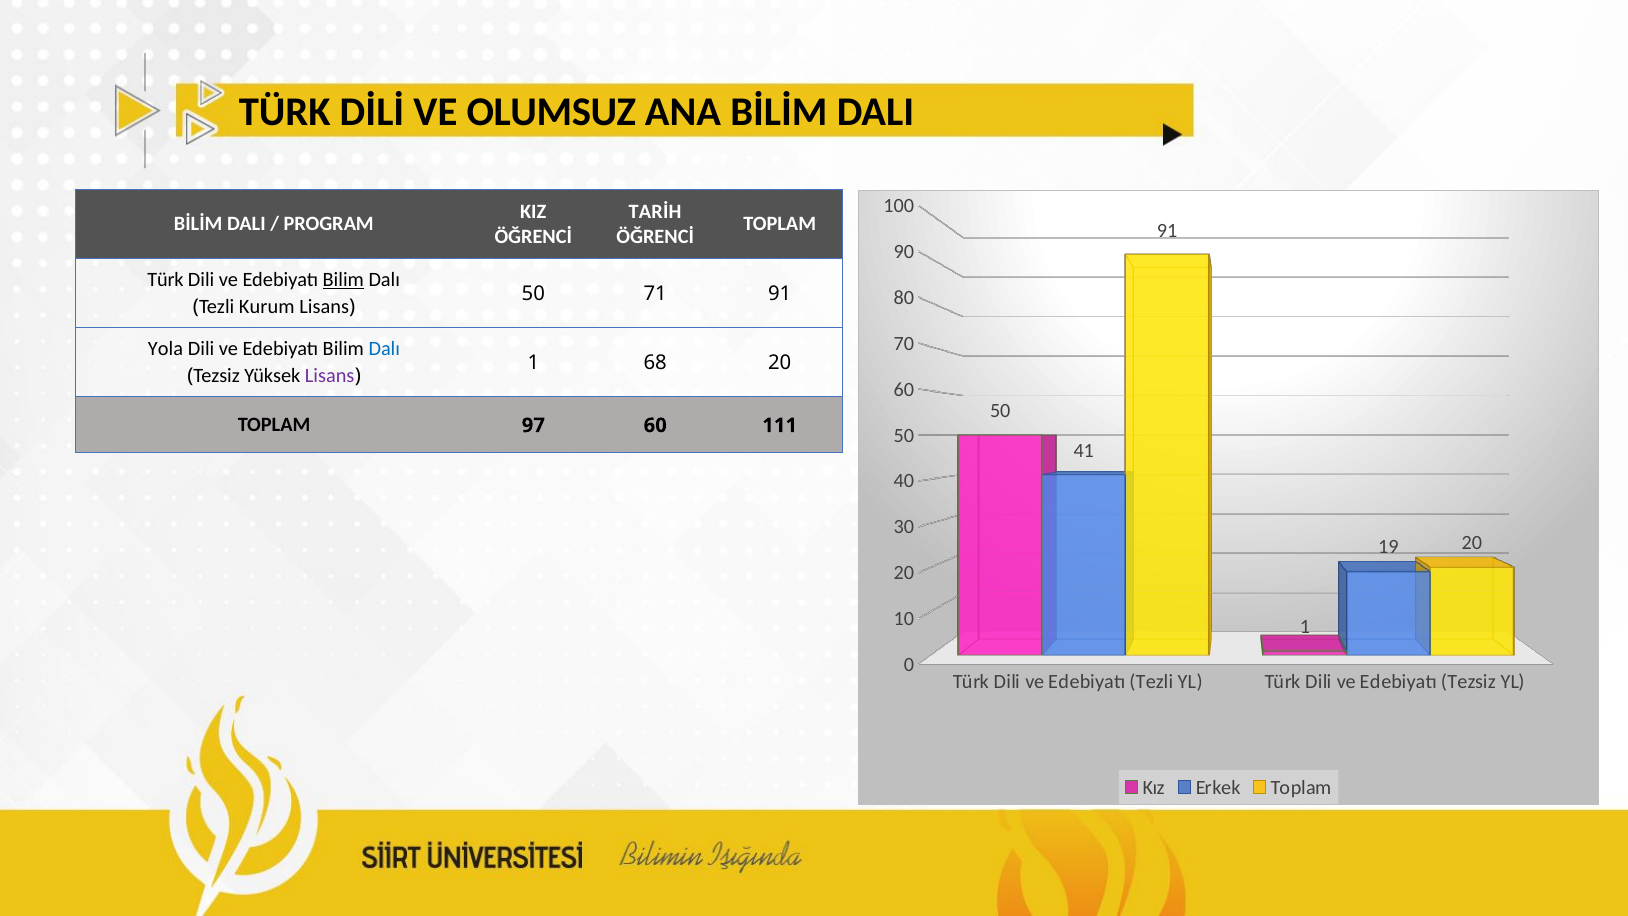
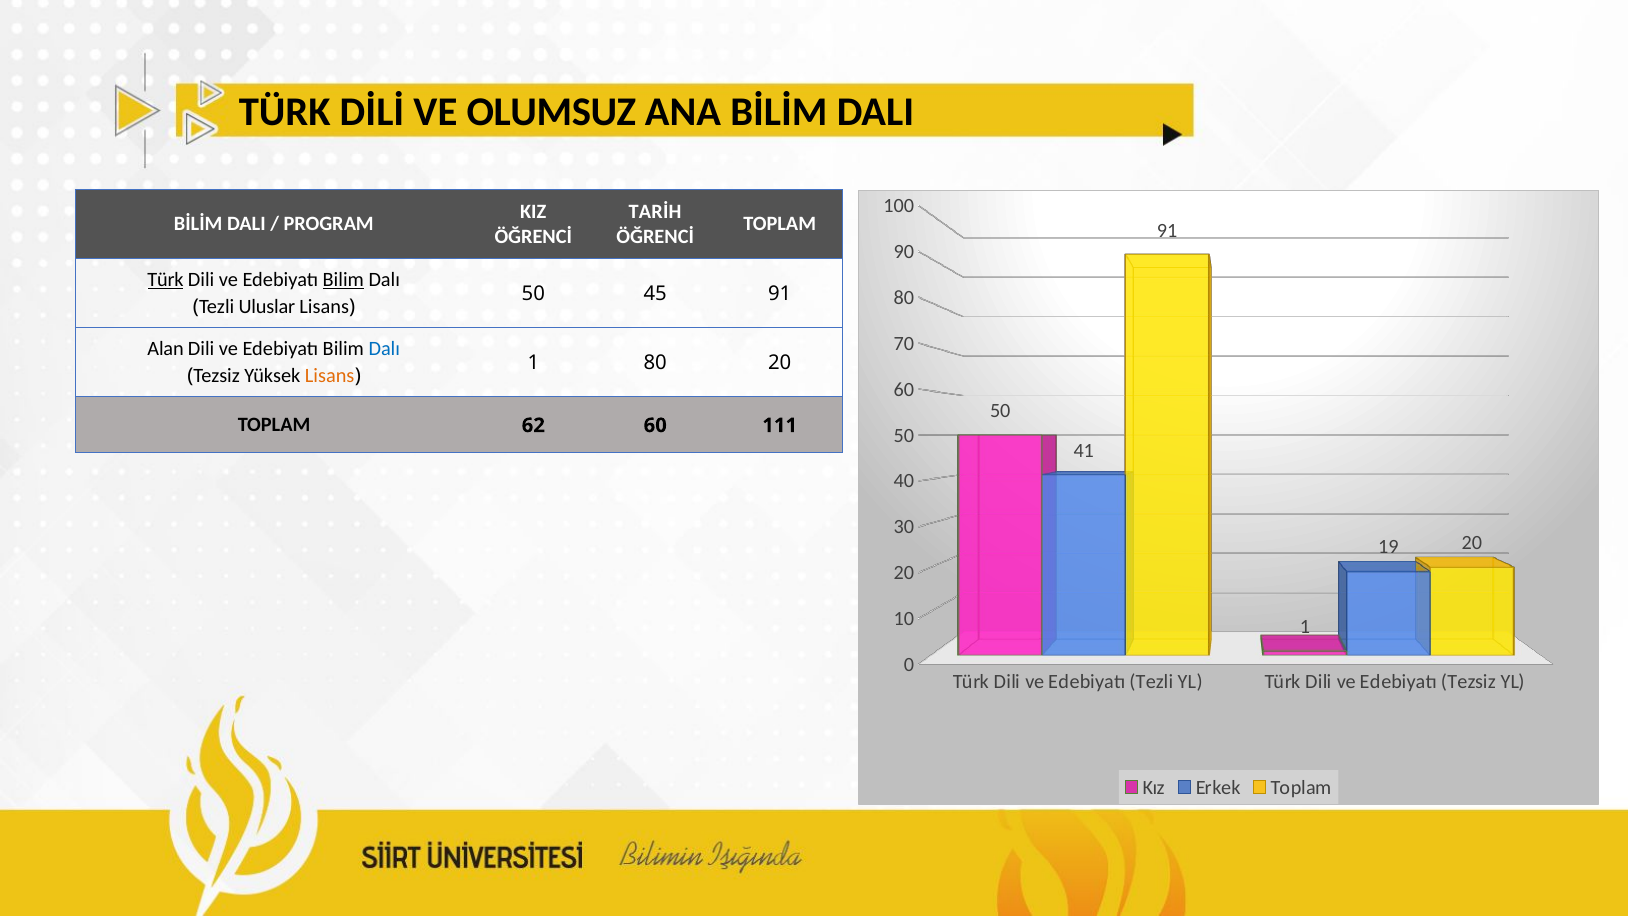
Türk at (166, 279) underline: none -> present
71: 71 -> 45
Kurum: Kurum -> Uluslar
Yola: Yola -> Alan
1 68: 68 -> 80
Lisans at (330, 375) colour: purple -> orange
97: 97 -> 62
